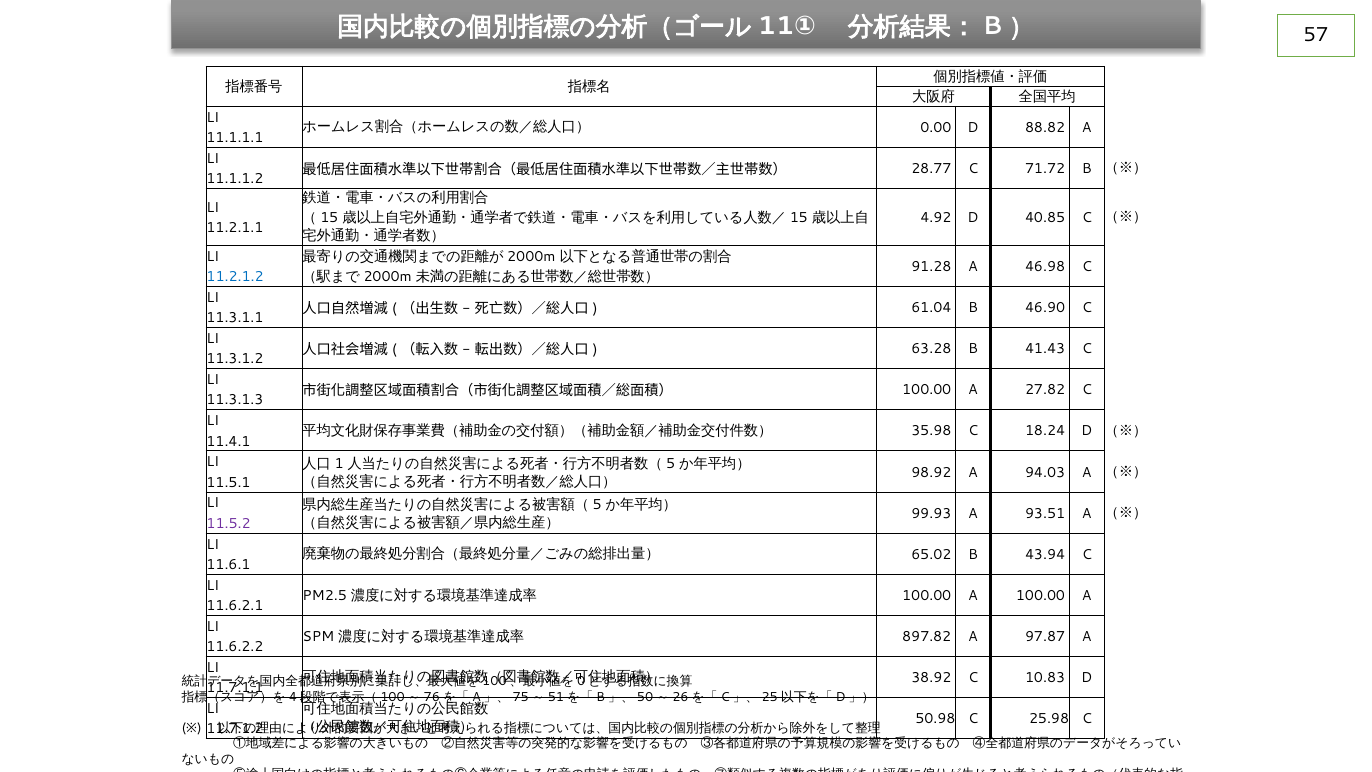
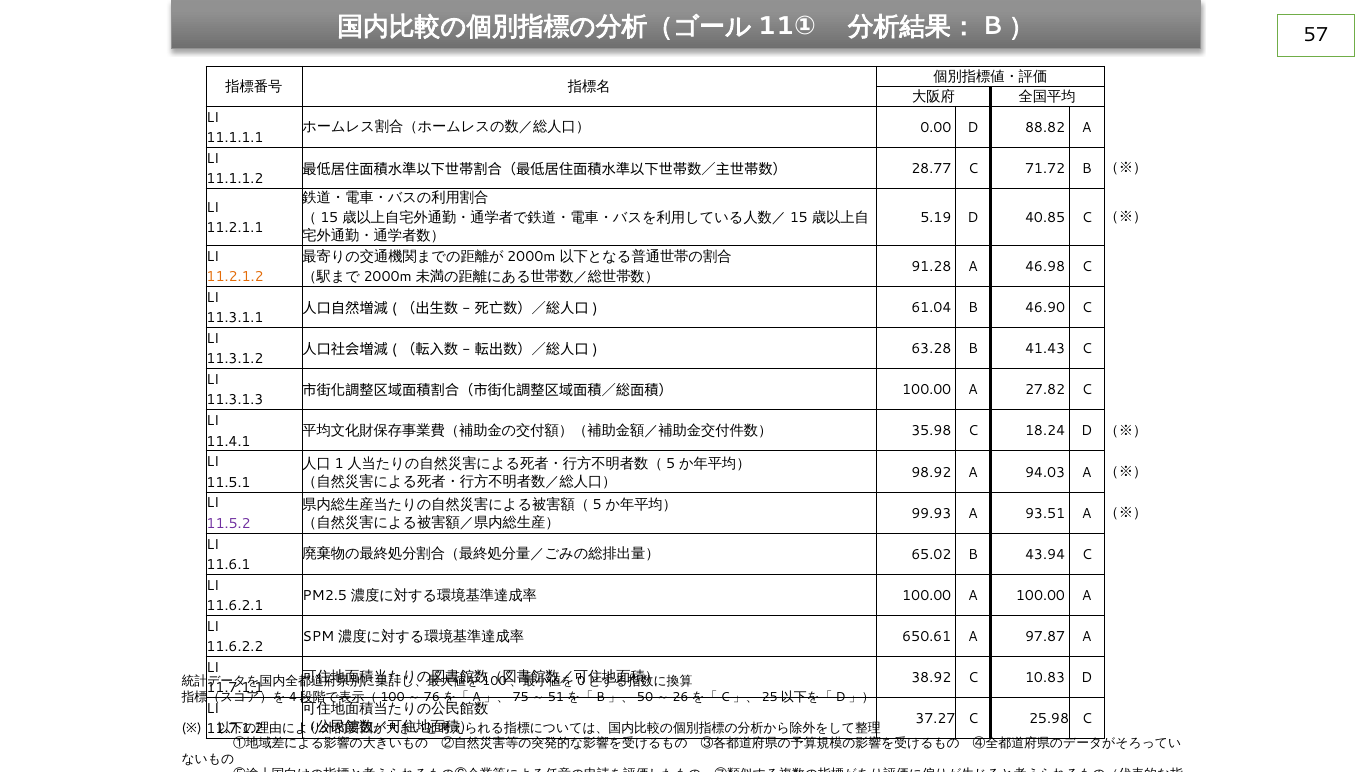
4.92: 4.92 -> 5.19
11.2.1.2 colour: blue -> orange
897.82: 897.82 -> 650.61
50.98: 50.98 -> 37.27
